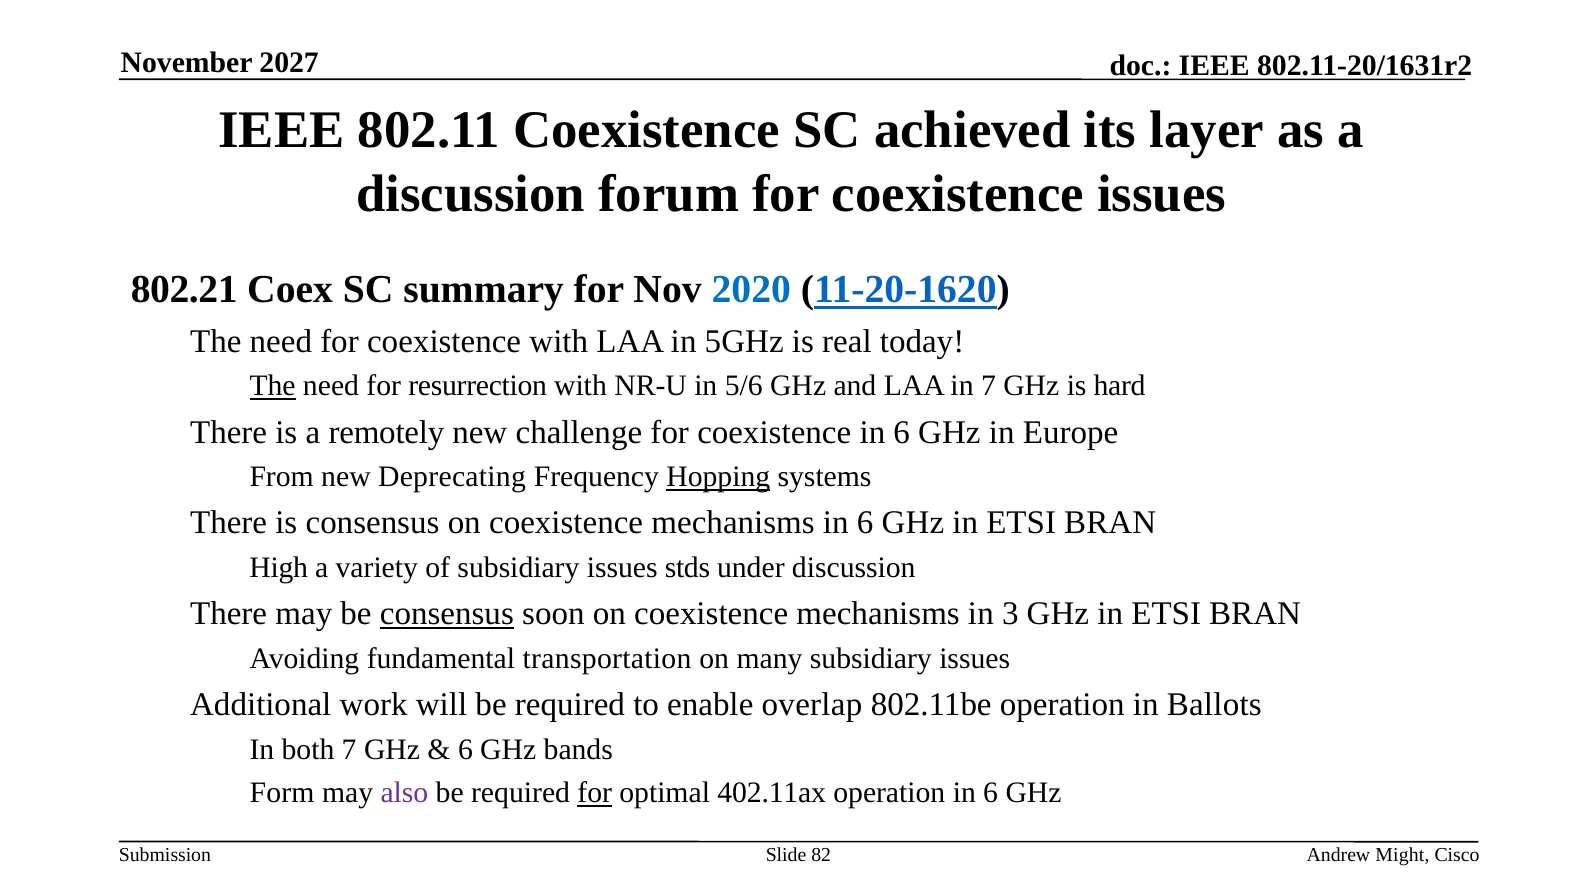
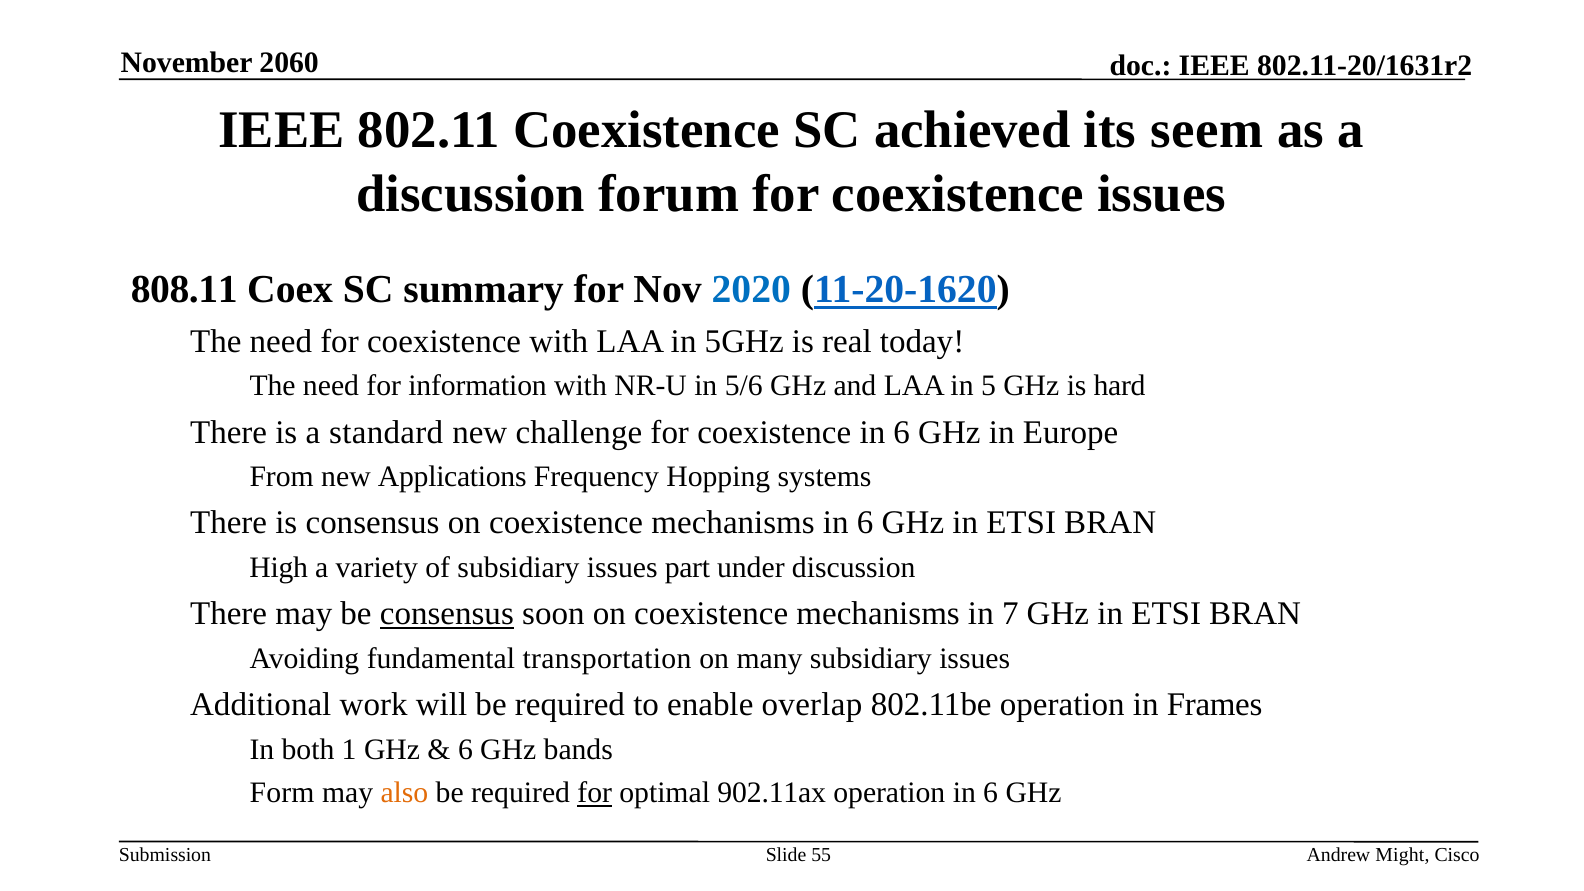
2027: 2027 -> 2060
layer: layer -> seem
802.21: 802.21 -> 808.11
The at (273, 386) underline: present -> none
resurrection: resurrection -> information
in 7: 7 -> 5
remotely: remotely -> standard
Deprecating: Deprecating -> Applications
Hopping underline: present -> none
stds: stds -> part
3: 3 -> 7
Ballots: Ballots -> Frames
both 7: 7 -> 1
also colour: purple -> orange
402.11ax: 402.11ax -> 902.11ax
82: 82 -> 55
